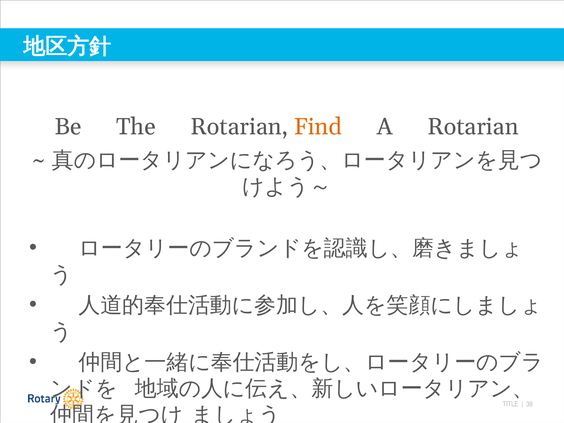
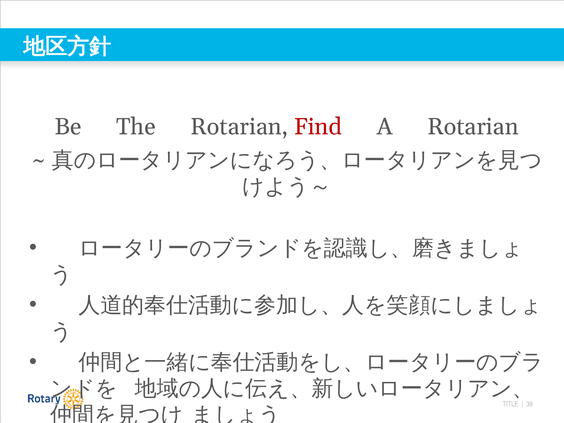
Find colour: orange -> red
